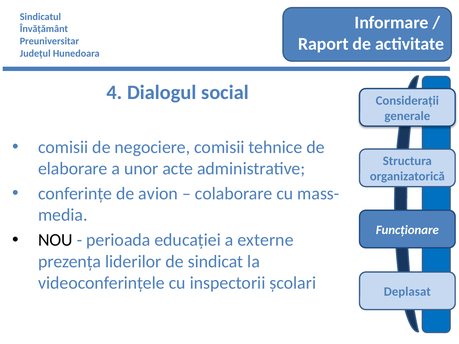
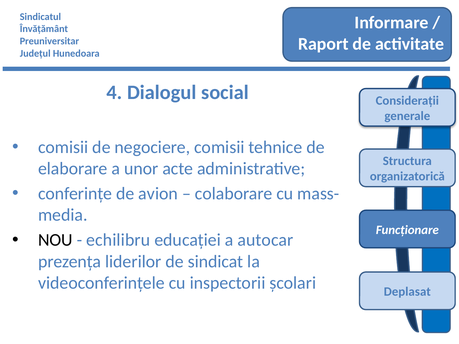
perioada: perioada -> echilibru
externe: externe -> autocar
